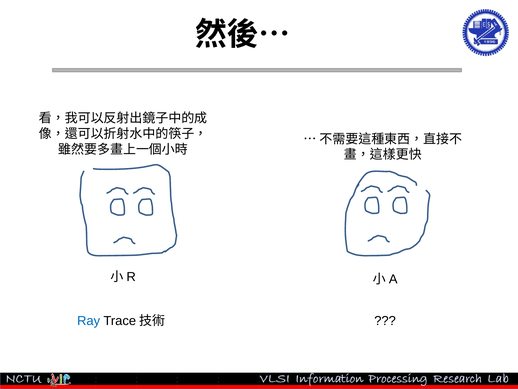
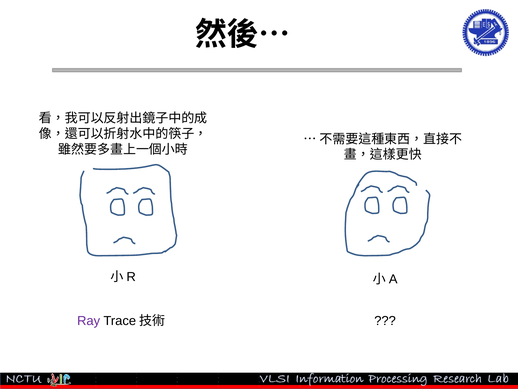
Ray colour: blue -> purple
